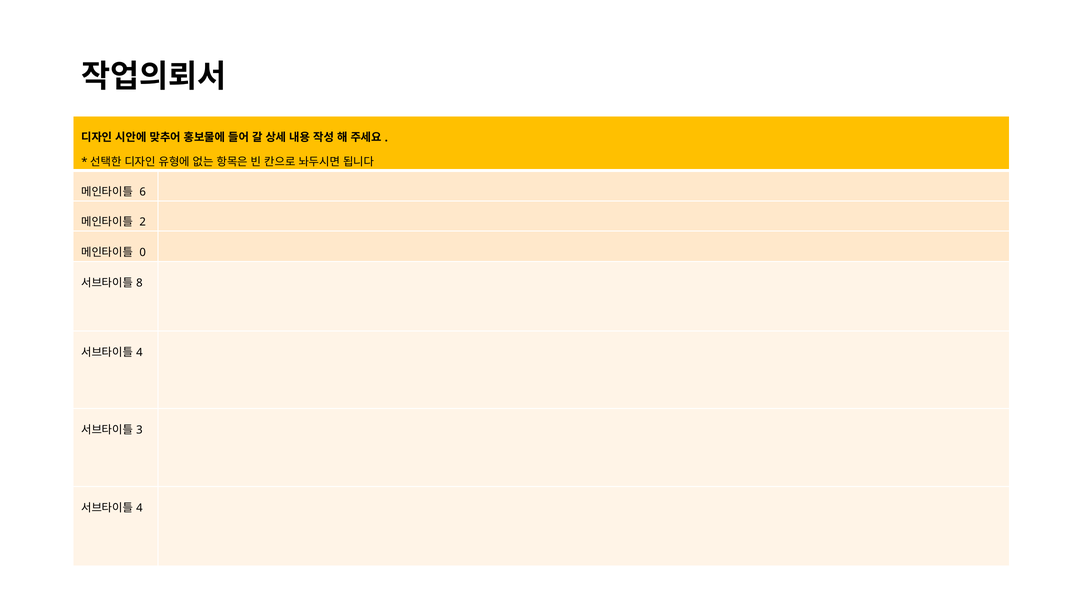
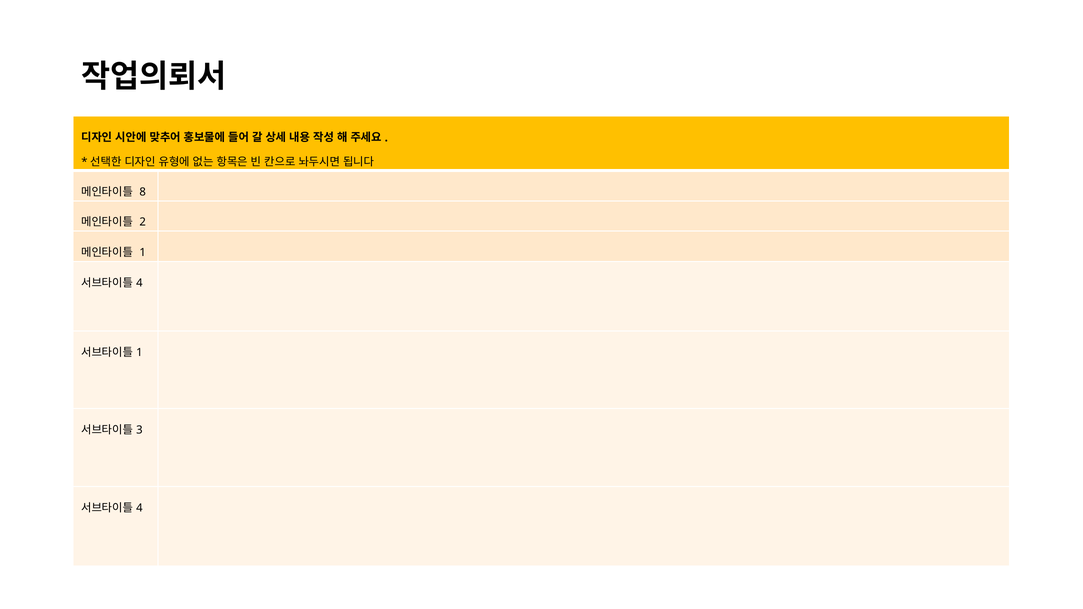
6: 6 -> 8
0 at (143, 253): 0 -> 1
8 at (139, 283): 8 -> 4
4 at (139, 353): 4 -> 1
